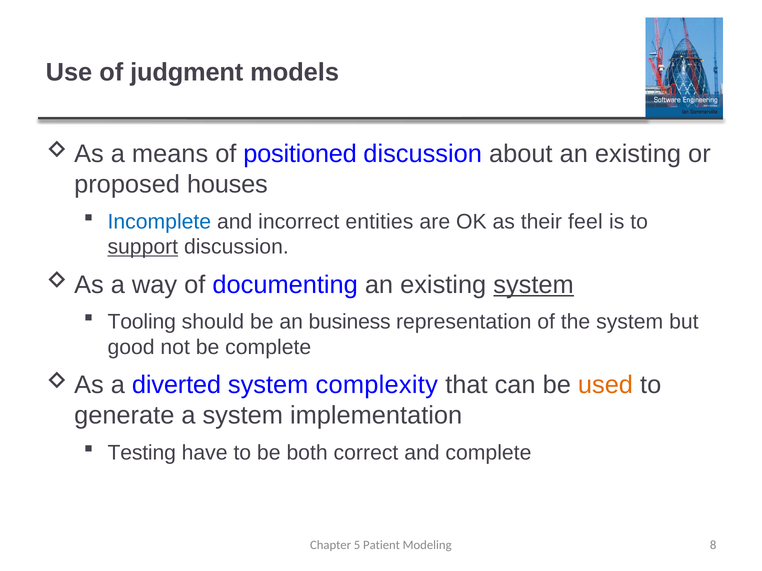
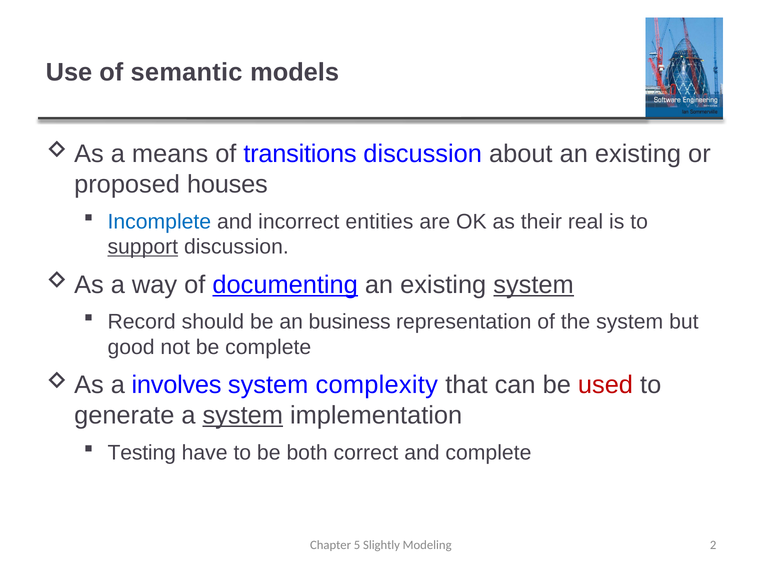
judgment: judgment -> semantic
positioned: positioned -> transitions
feel: feel -> real
documenting underline: none -> present
Tooling: Tooling -> Record
diverted: diverted -> involves
used colour: orange -> red
system at (243, 416) underline: none -> present
Patient: Patient -> Slightly
8: 8 -> 2
